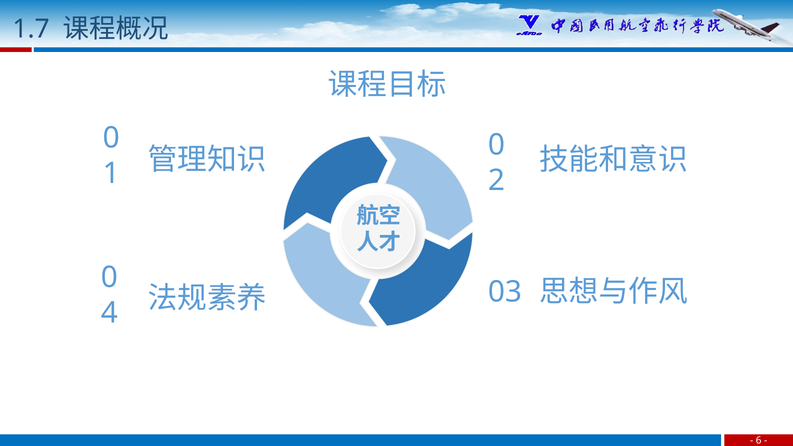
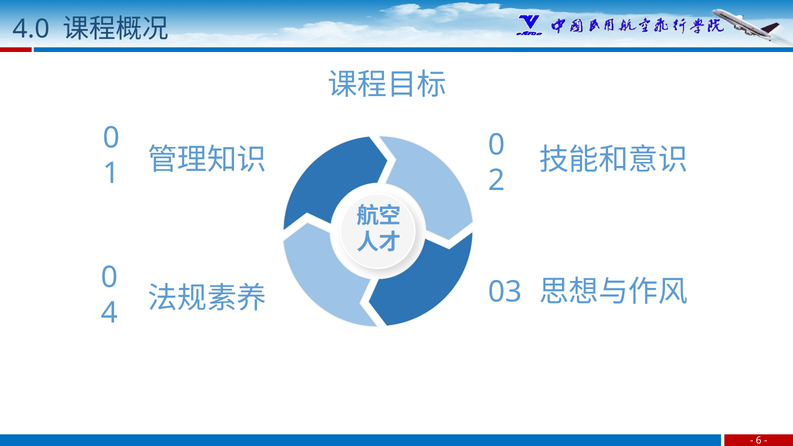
1.7: 1.7 -> 4.0
